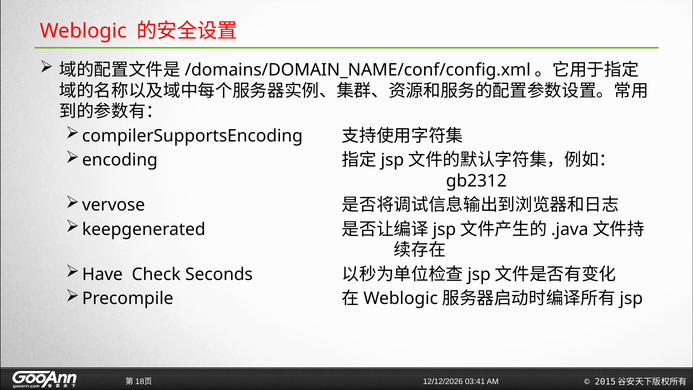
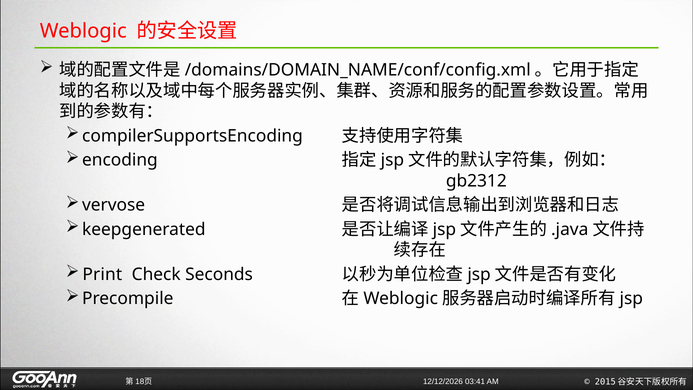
Have: Have -> Print
